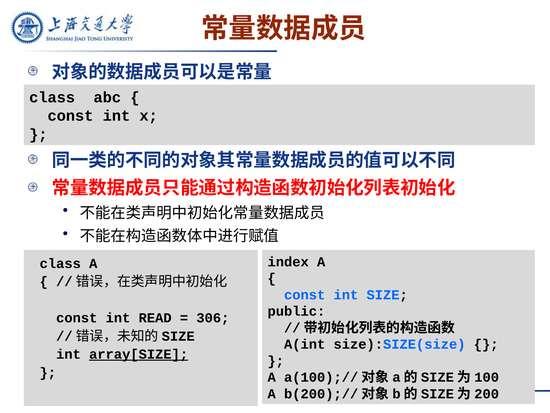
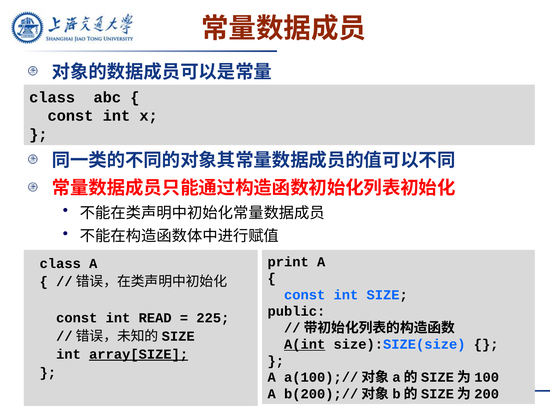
index: index -> print
306: 306 -> 225
A(int underline: none -> present
